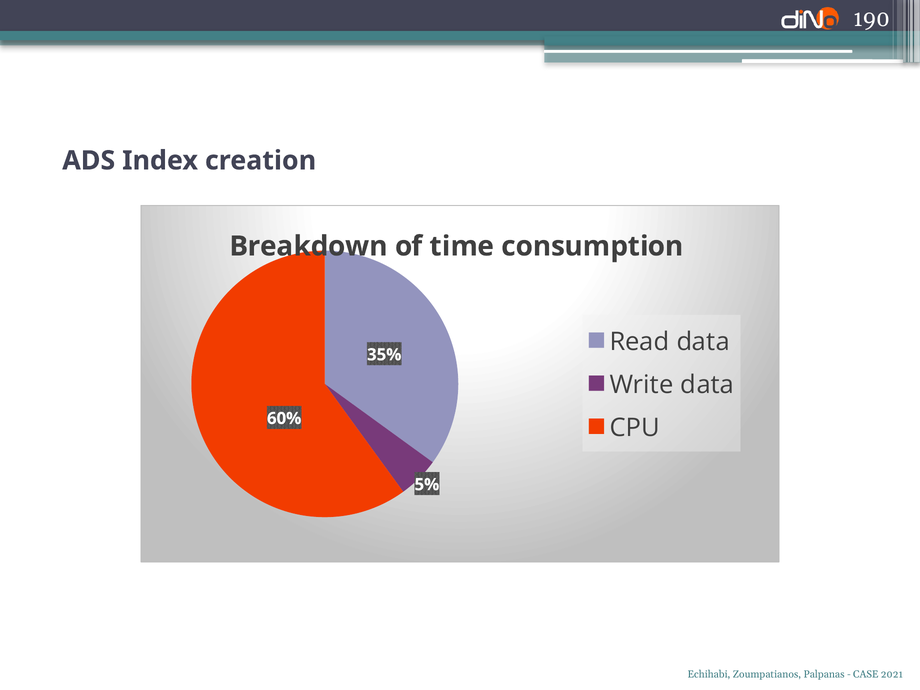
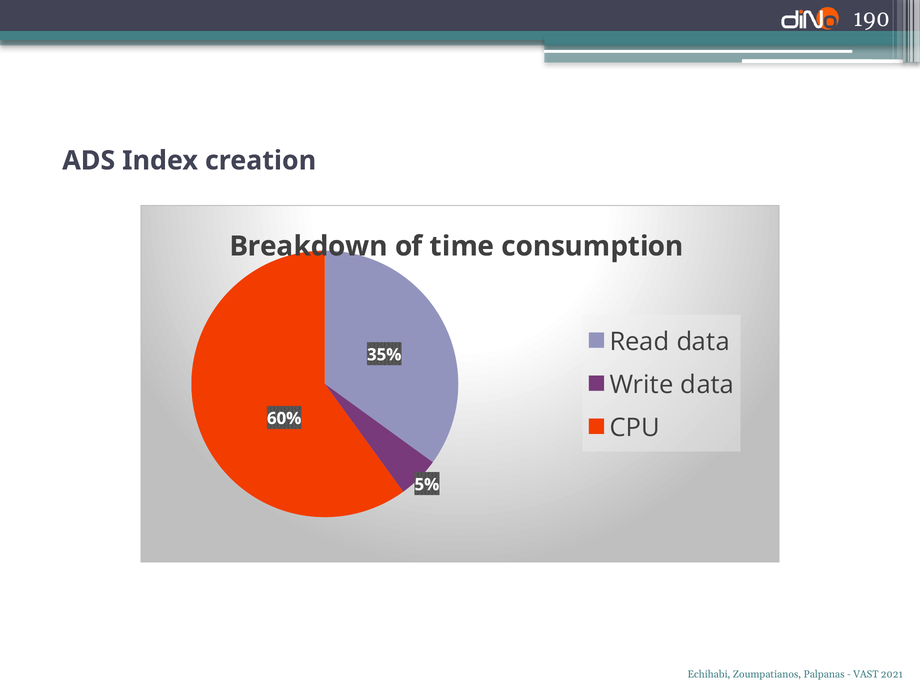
CASE: CASE -> VAST
